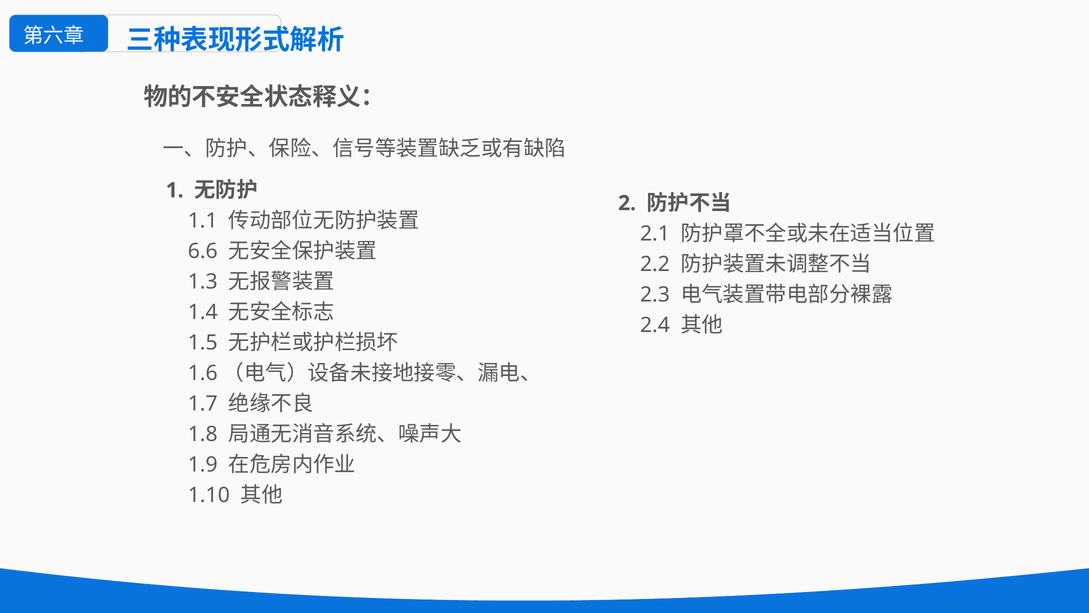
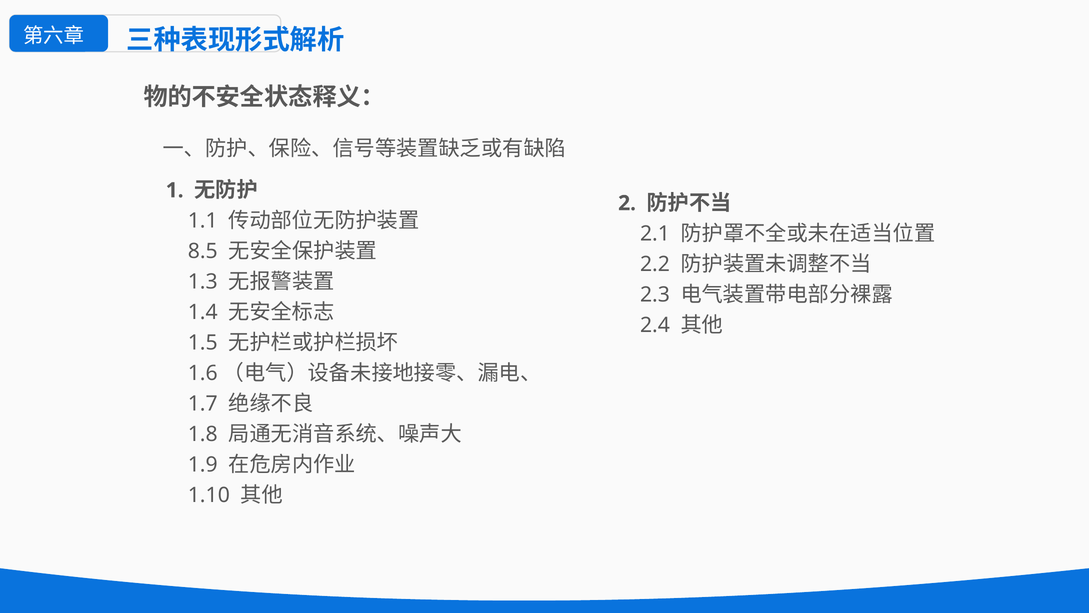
6.6: 6.6 -> 8.5
